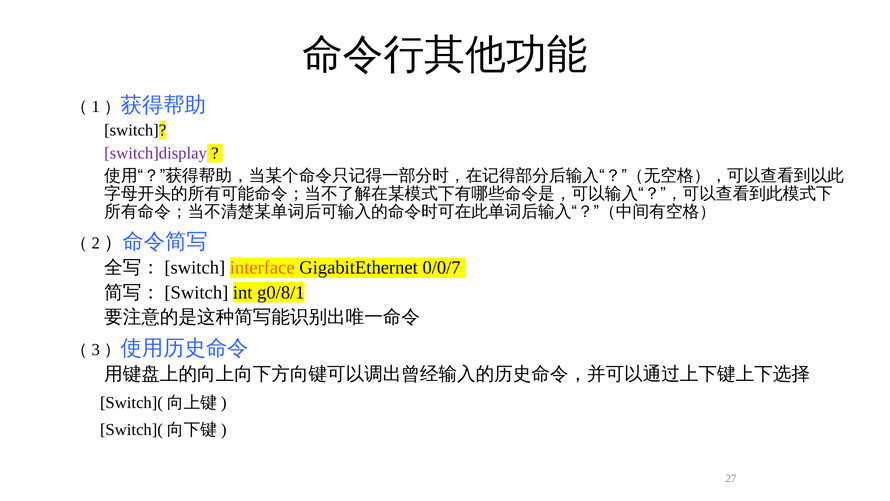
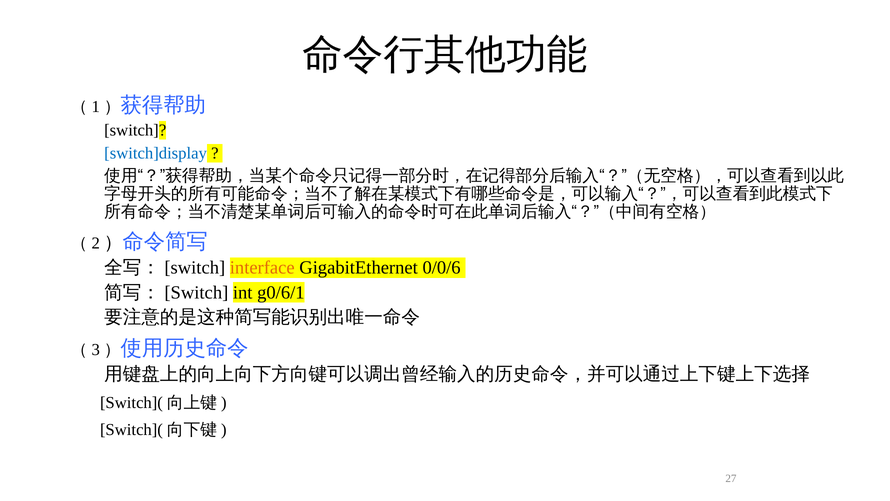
switch]display colour: purple -> blue
0/0/7: 0/0/7 -> 0/0/6
g0/8/1: g0/8/1 -> g0/6/1
